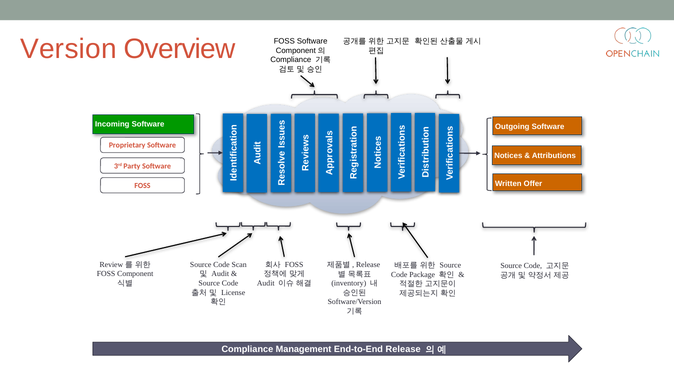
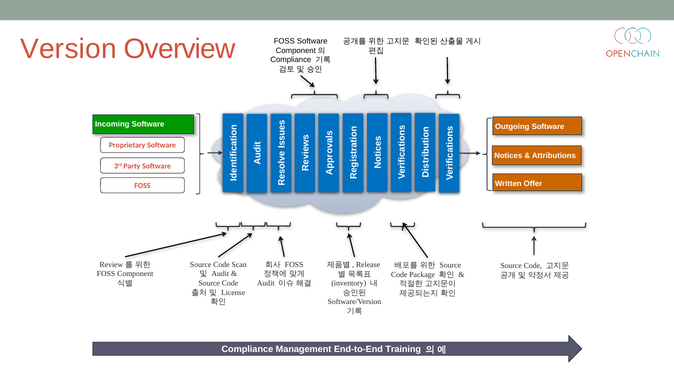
End-to-End Release: Release -> Training
